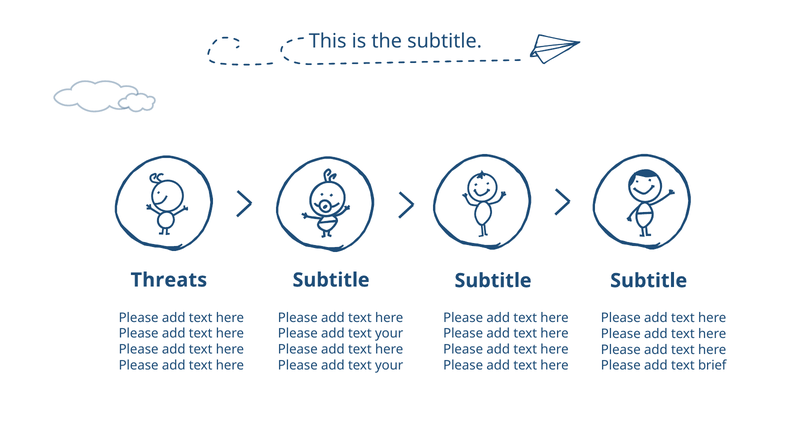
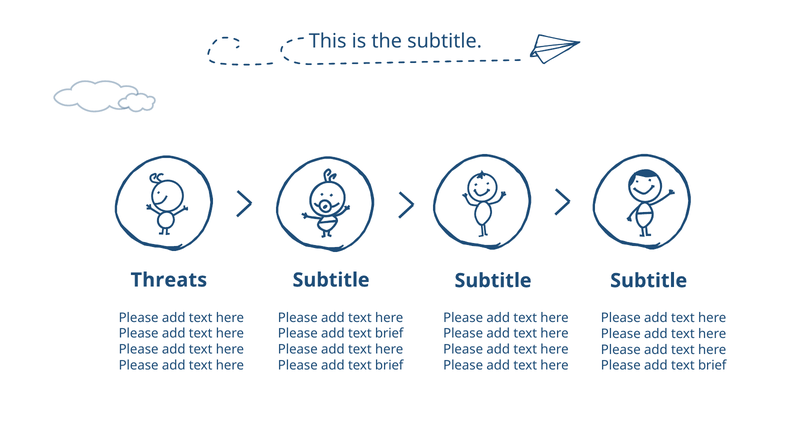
your at (389, 333): your -> brief
your at (389, 365): your -> brief
